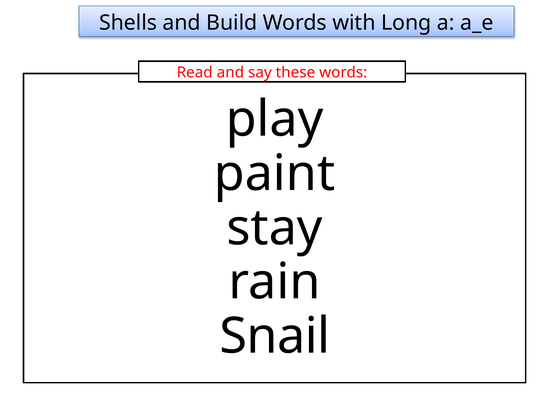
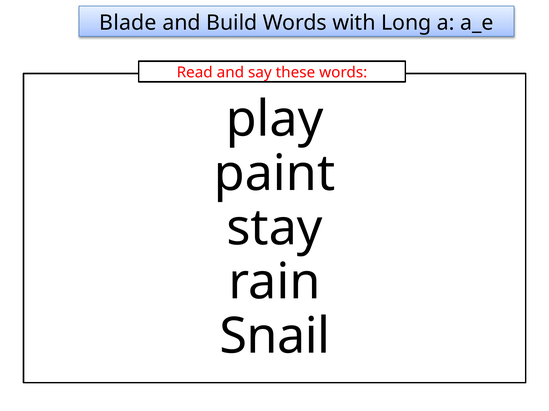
Shells: Shells -> Blade
